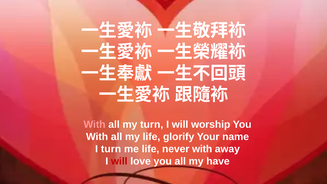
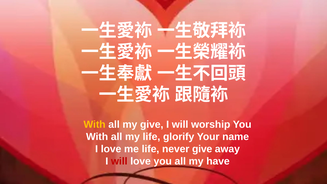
With at (95, 124) colour: pink -> yellow
my turn: turn -> give
I turn: turn -> love
never with: with -> give
